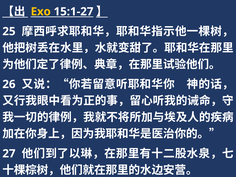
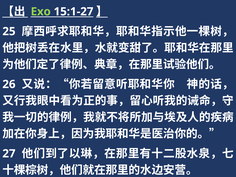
Exo colour: yellow -> light green
